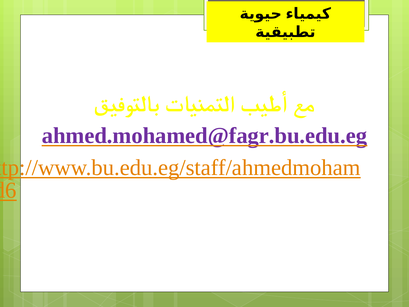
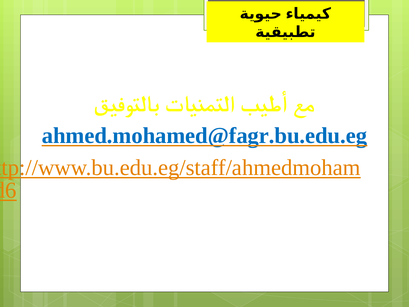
ahmed.mohamed@fagr.bu.edu.eg colour: purple -> blue
